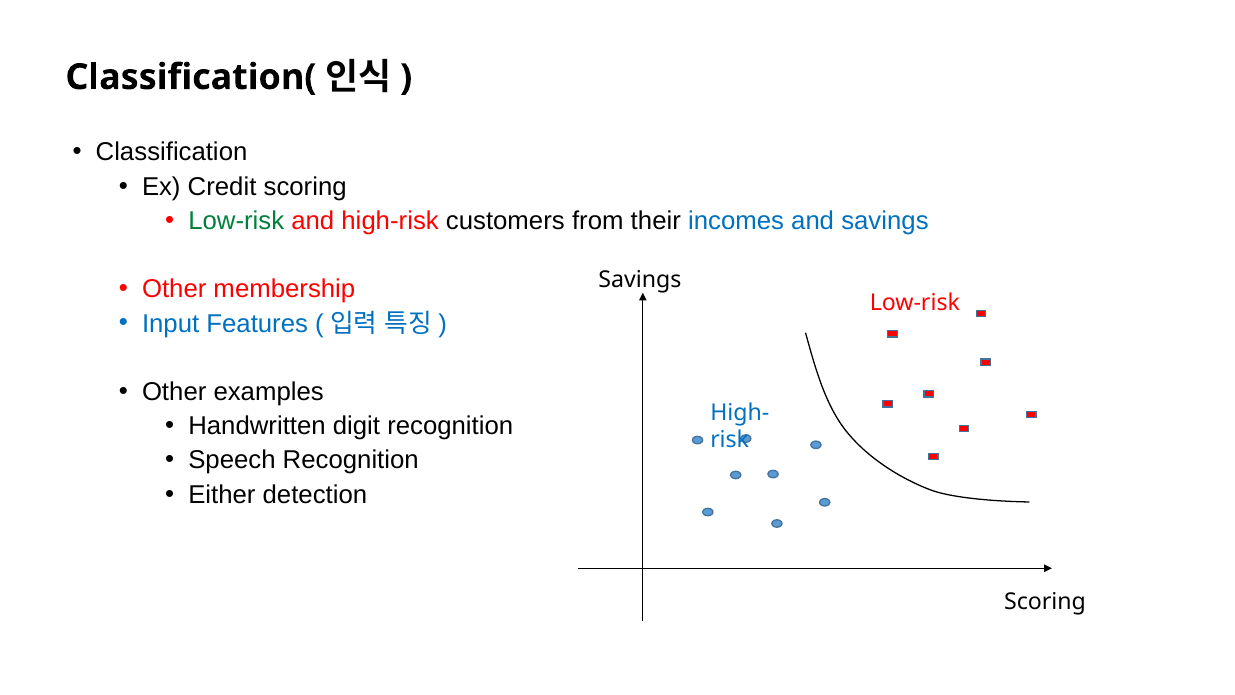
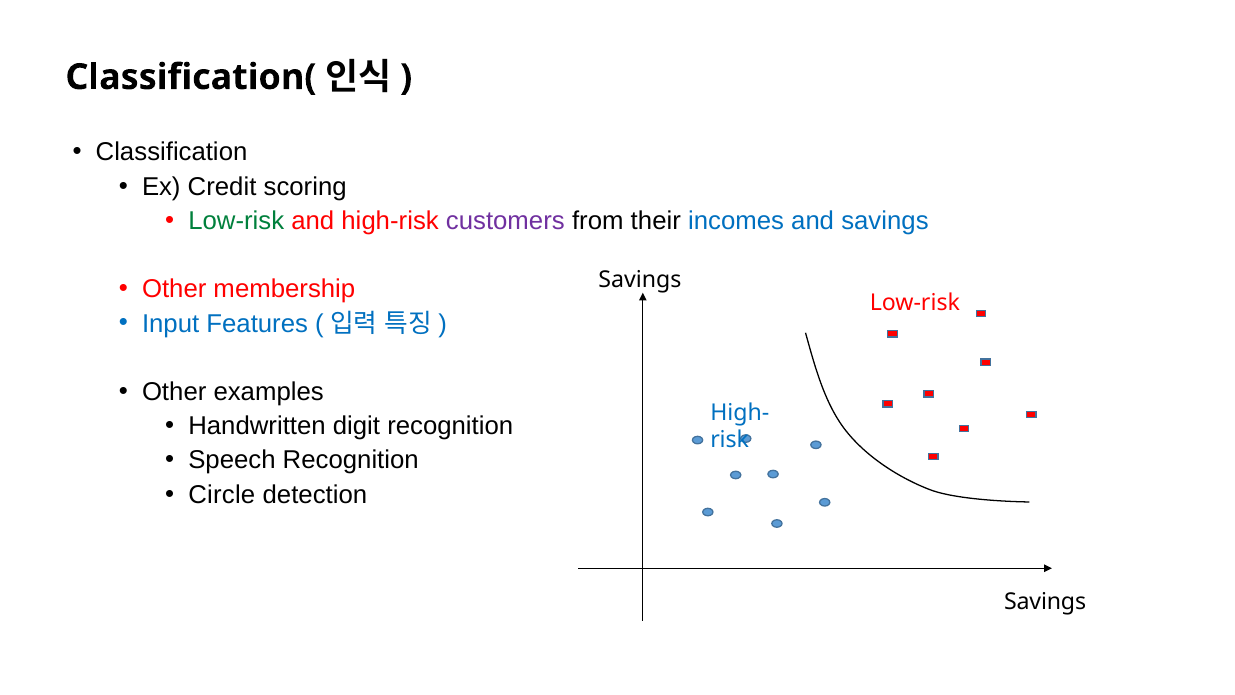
customers colour: black -> purple
Either: Either -> Circle
Scoring at (1045, 601): Scoring -> Savings
